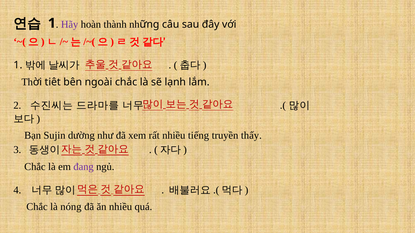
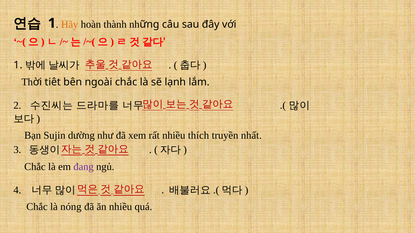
Hãy colour: purple -> orange
tiếng: tiếng -> thích
thấy: thấy -> nhất
